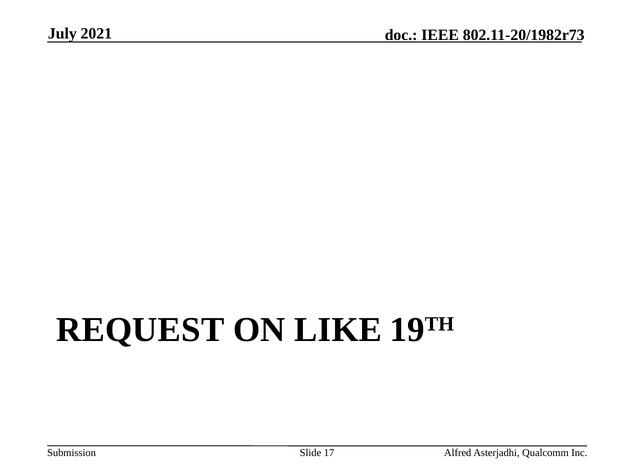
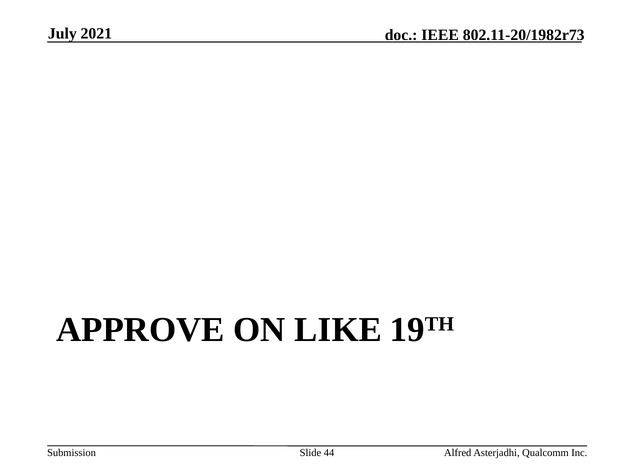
REQUEST: REQUEST -> APPROVE
17: 17 -> 44
